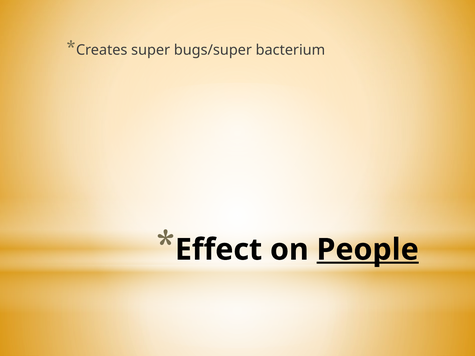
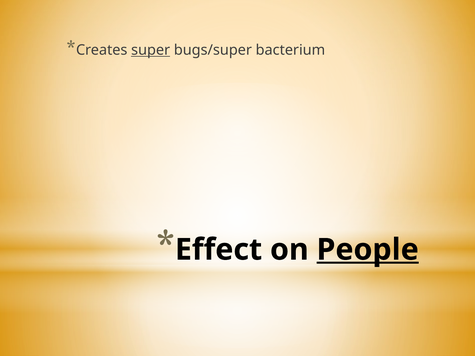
super underline: none -> present
